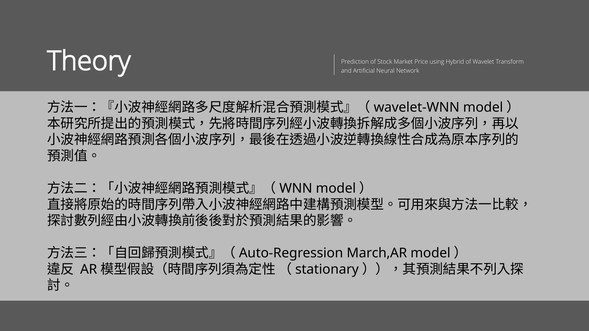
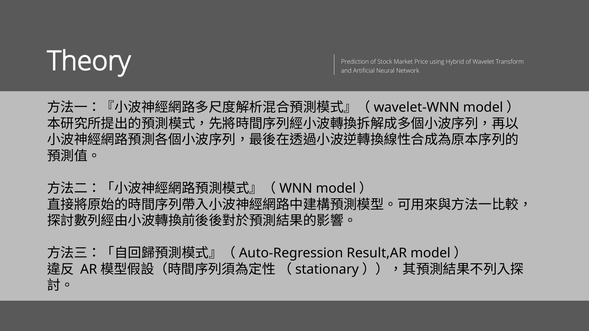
March,AR: March,AR -> Result,AR
